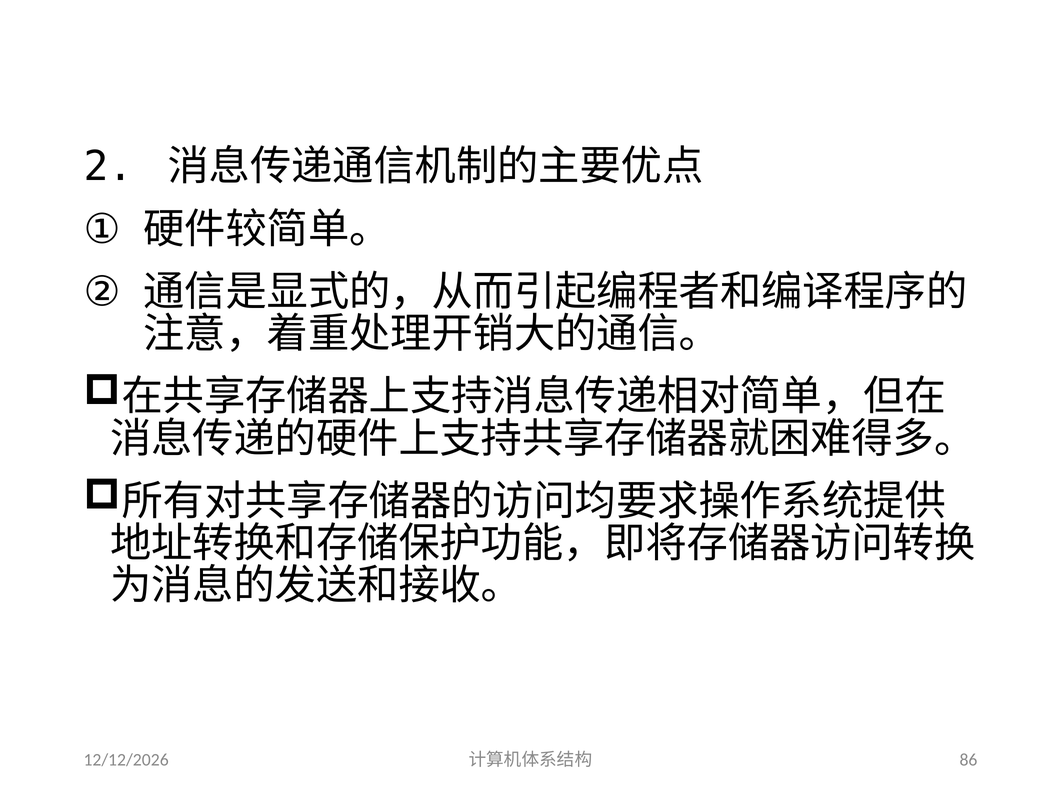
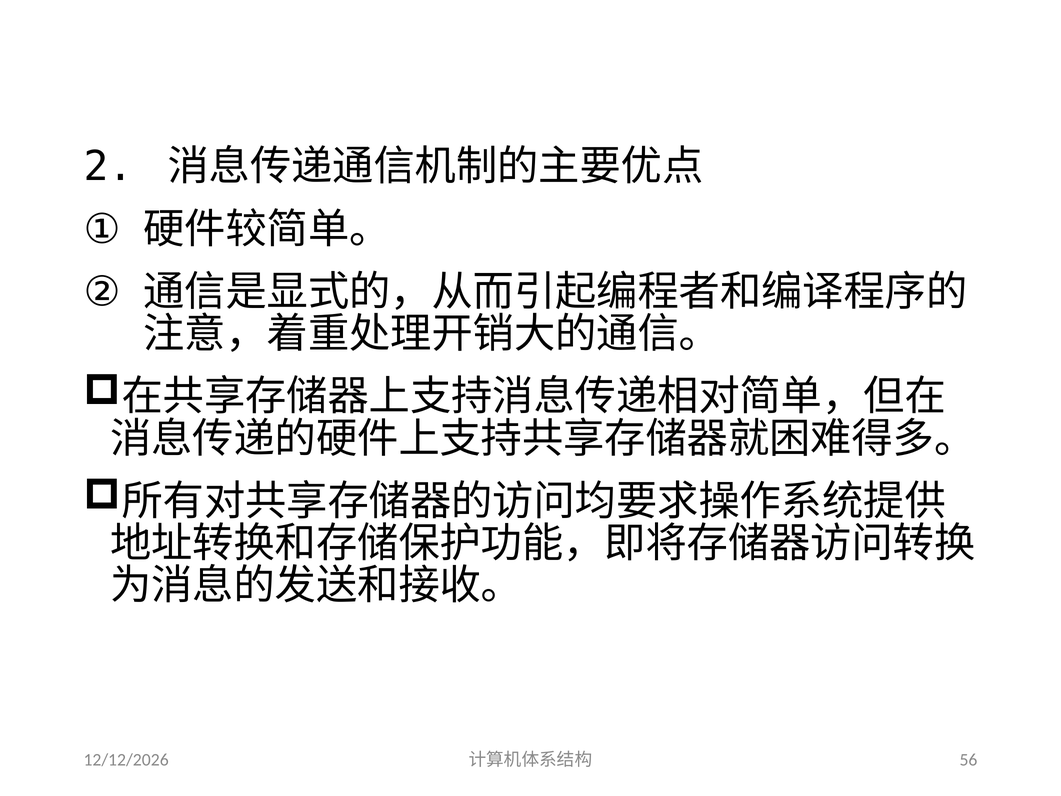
86: 86 -> 56
